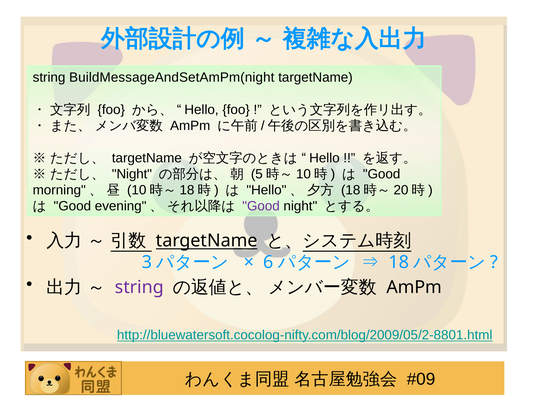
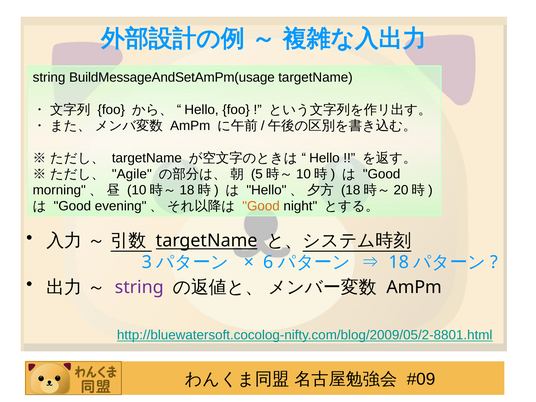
BuildMessageAndSetAmPm(night: BuildMessageAndSetAmPm(night -> BuildMessageAndSetAmPm(usage
Night at (132, 174): Night -> Agile
Good at (261, 206) colour: purple -> orange
